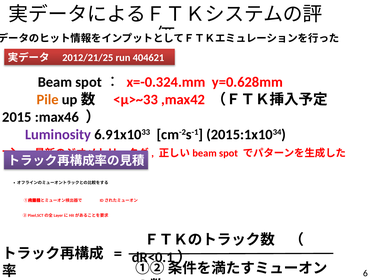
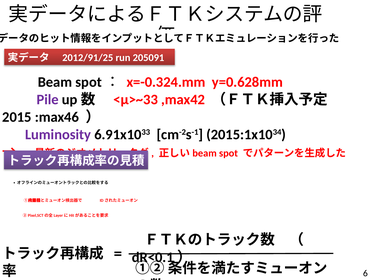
2012/21/25: 2012/21/25 -> 2012/91/25
404621: 404621 -> 205091
Pile colour: orange -> purple
